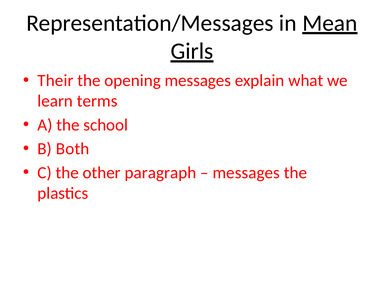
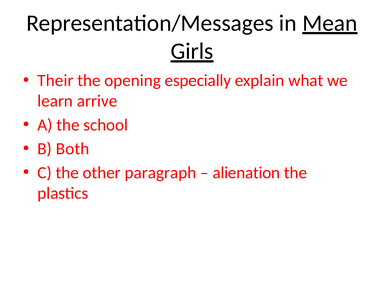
opening messages: messages -> especially
terms: terms -> arrive
messages at (246, 173): messages -> alienation
